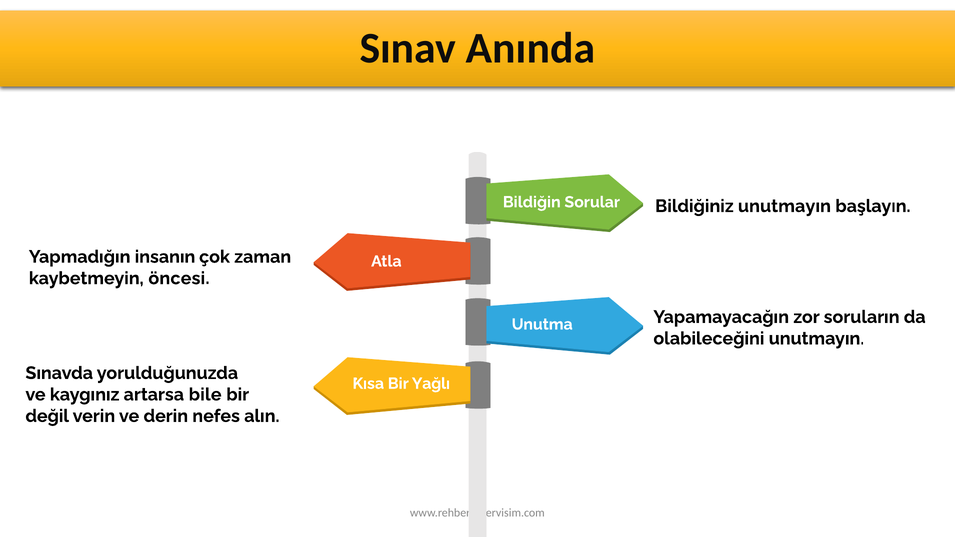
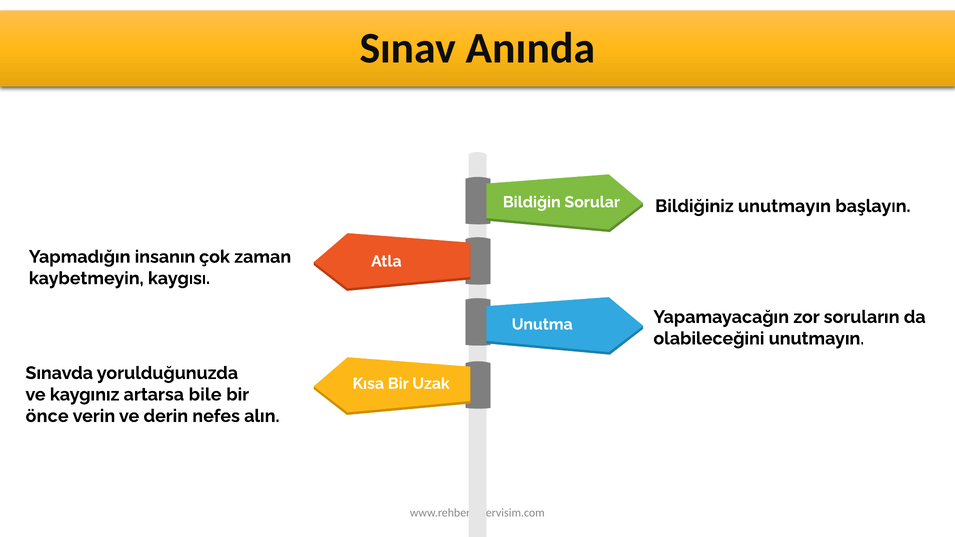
öncesi: öncesi -> kaygısı
Yağlı: Yağlı -> Uzak
değil: değil -> önce
